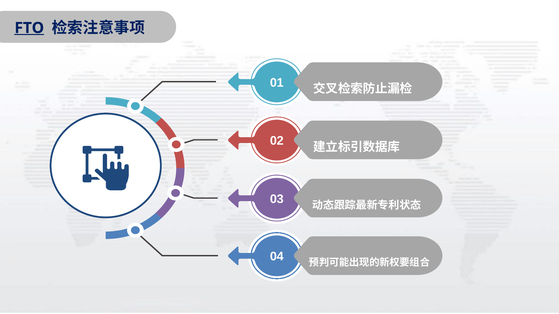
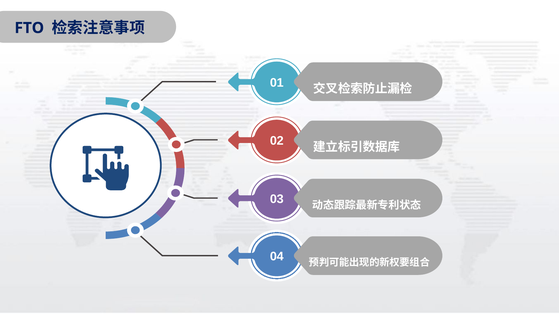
FTO underline: present -> none
